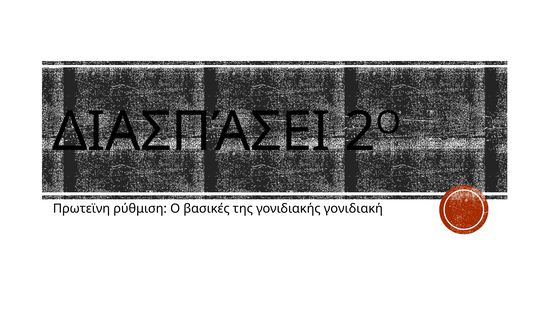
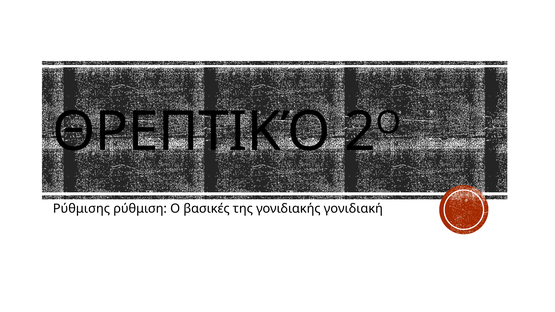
ΔΙΑΣΠΆΣΕΙ: ΔΙΑΣΠΆΣΕΙ -> ΘΡΕΠΤΙΚΌ
Πρωτεϊνη: Πρωτεϊνη -> Ρύθμισης
